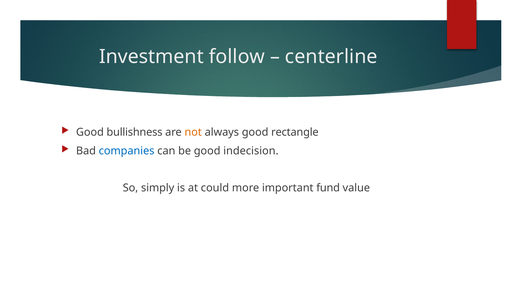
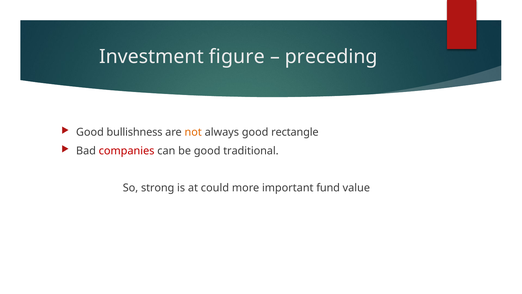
follow: follow -> figure
centerline: centerline -> preceding
companies colour: blue -> red
indecision: indecision -> traditional
simply: simply -> strong
